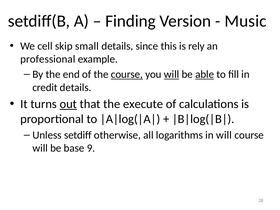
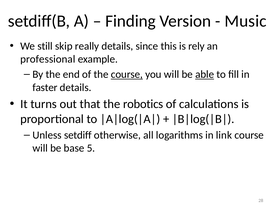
cell: cell -> still
small: small -> really
will at (172, 74) underline: present -> none
credit: credit -> faster
out underline: present -> none
execute: execute -> robotics
in will: will -> link
9: 9 -> 5
